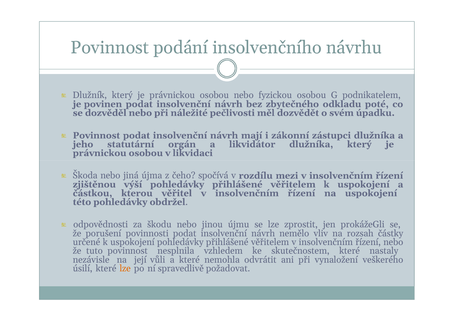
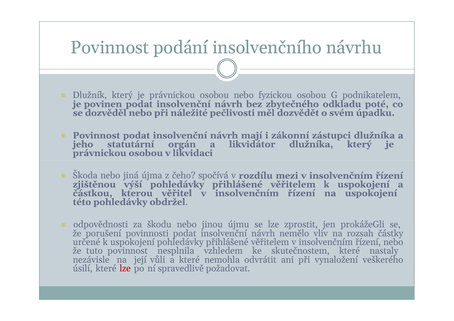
lze at (125, 268) colour: orange -> red
